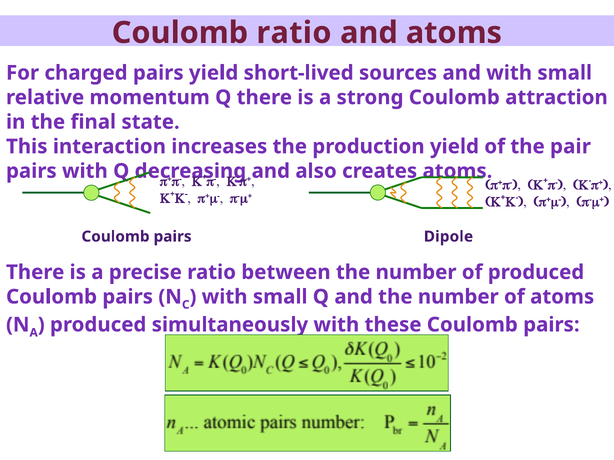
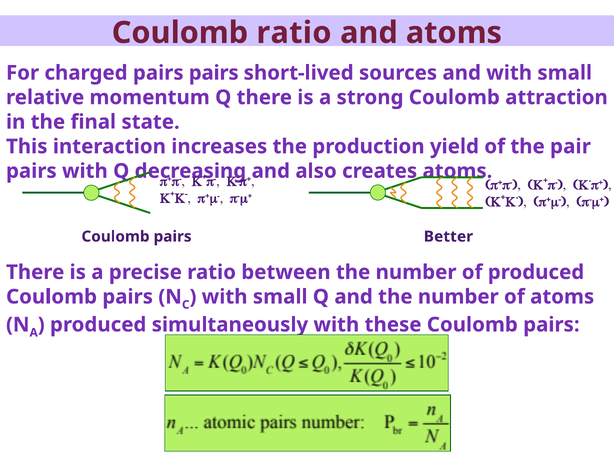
pairs yield: yield -> pairs
Dipole: Dipole -> Better
